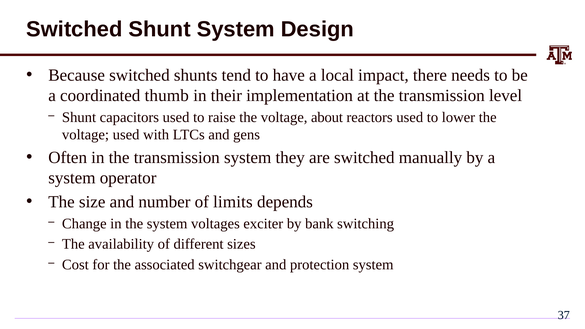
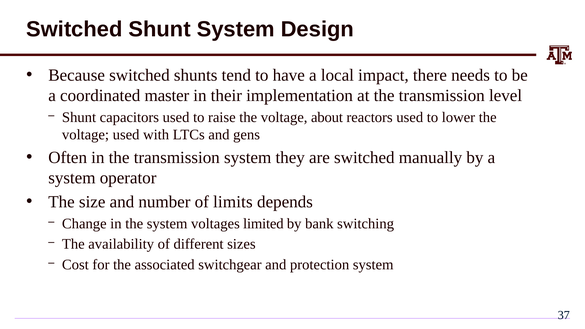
thumb: thumb -> master
exciter: exciter -> limited
